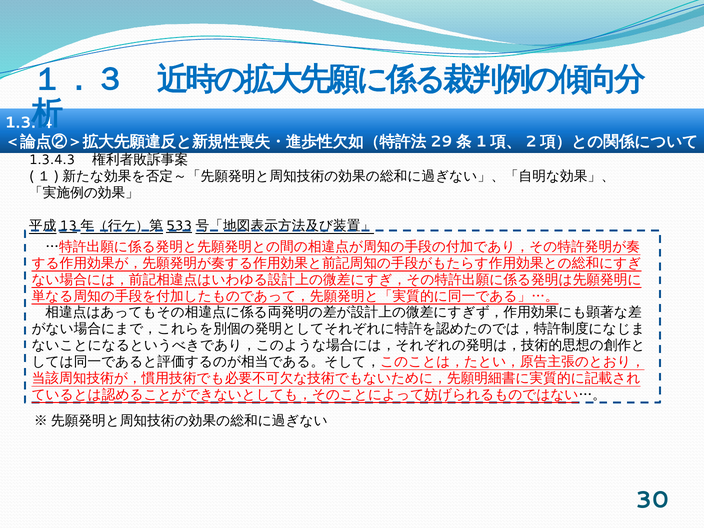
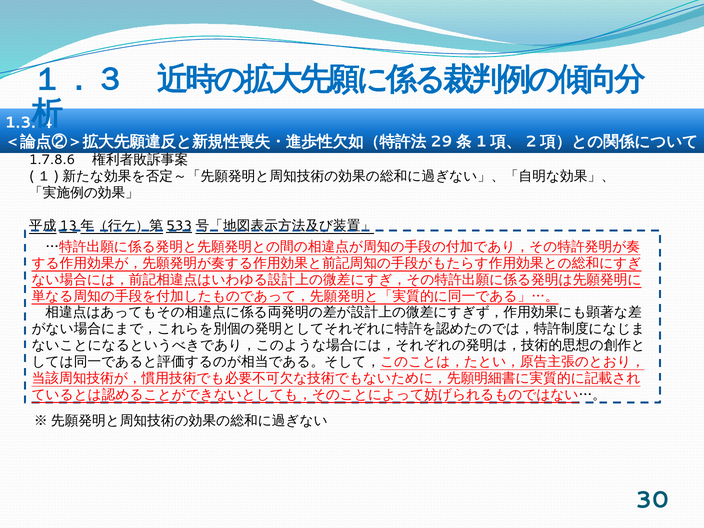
1.3.4.3: 1.3.4.3 -> 1.7.8.6
